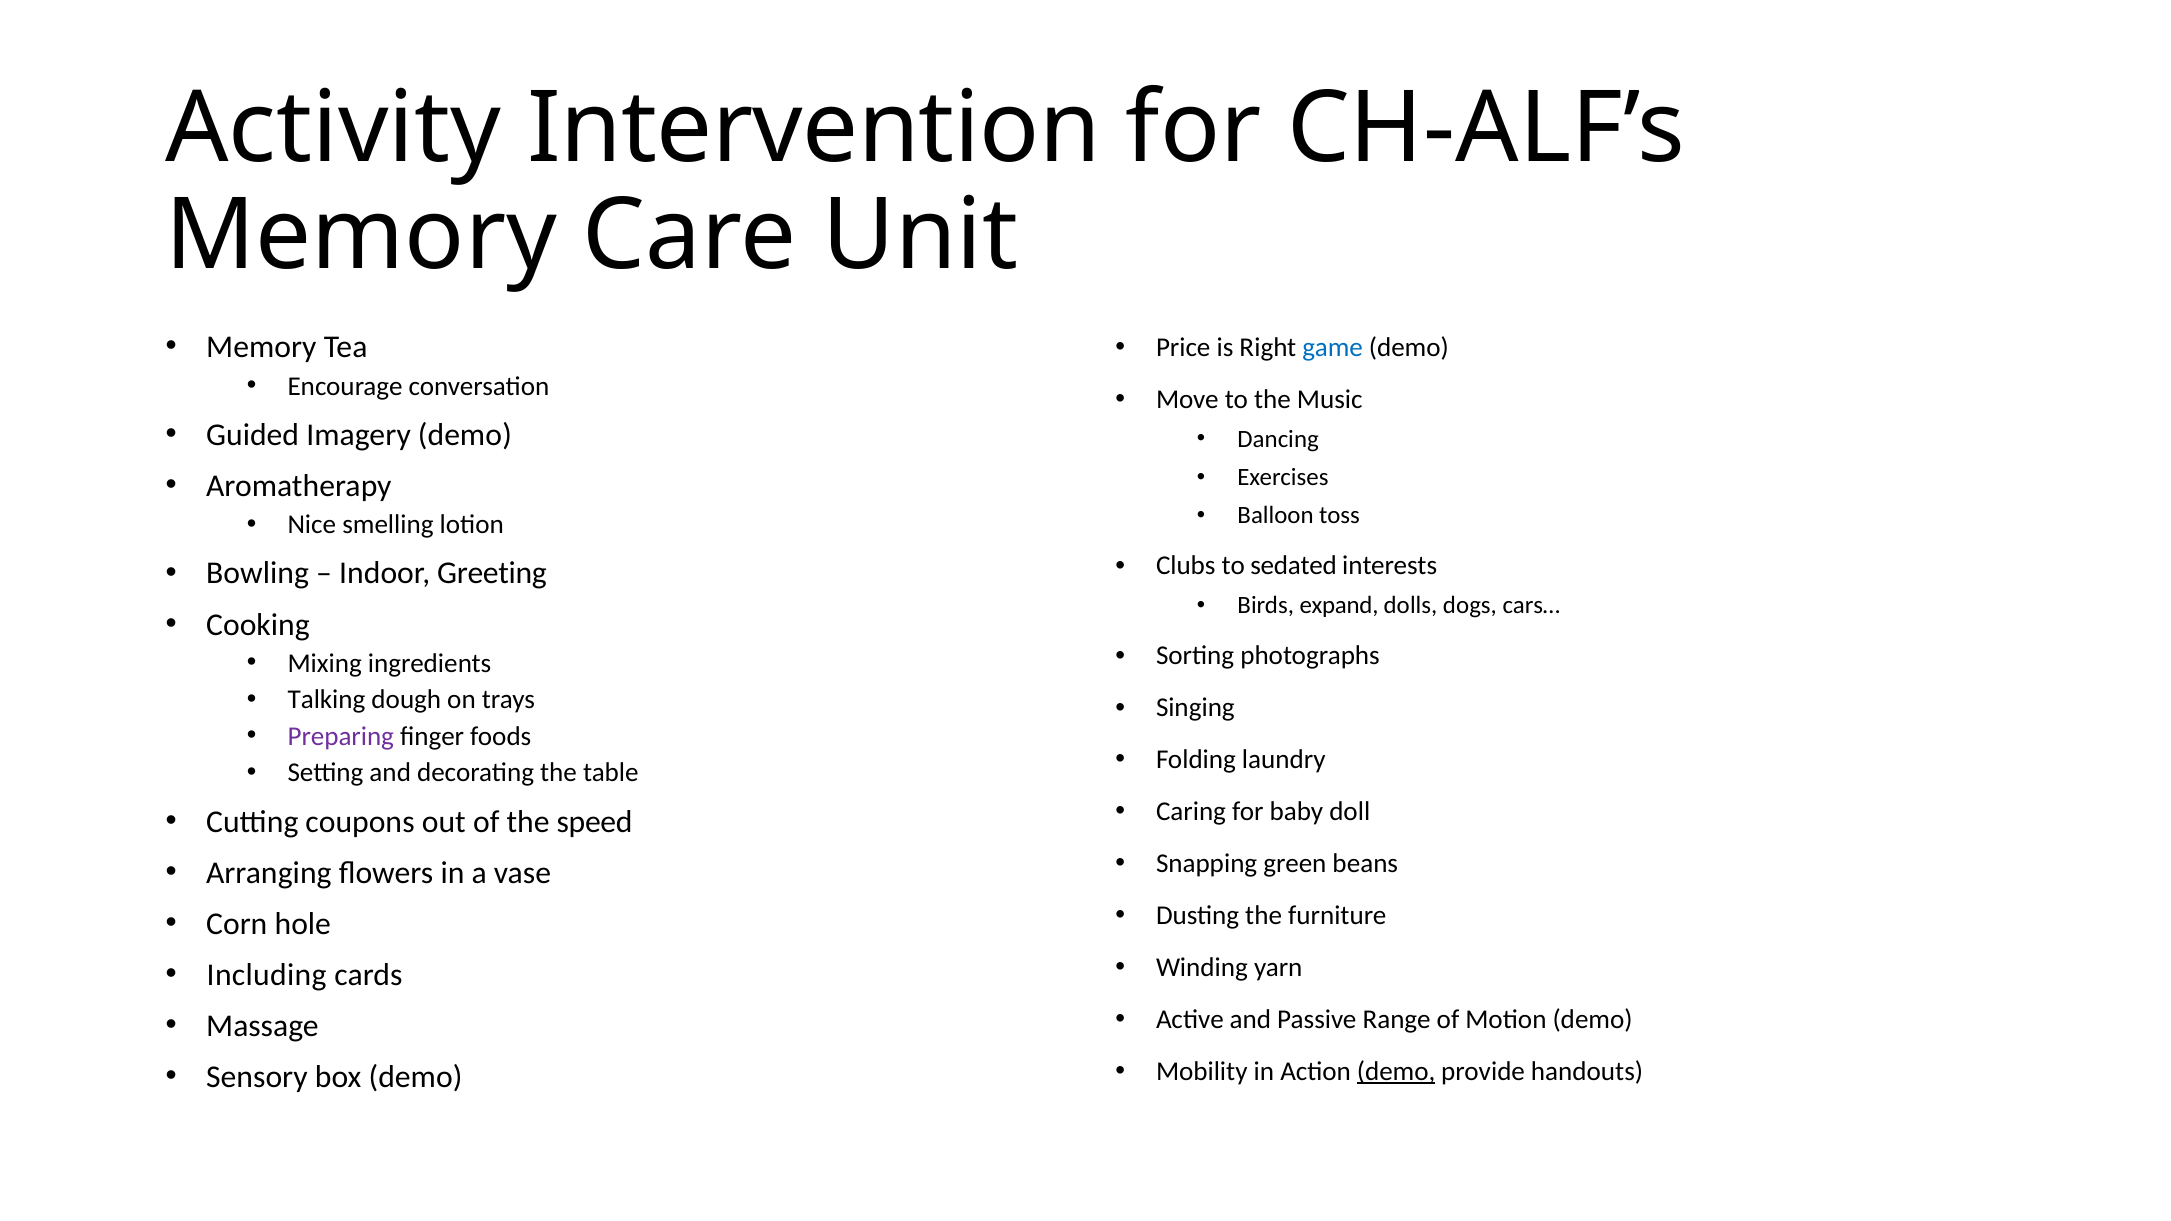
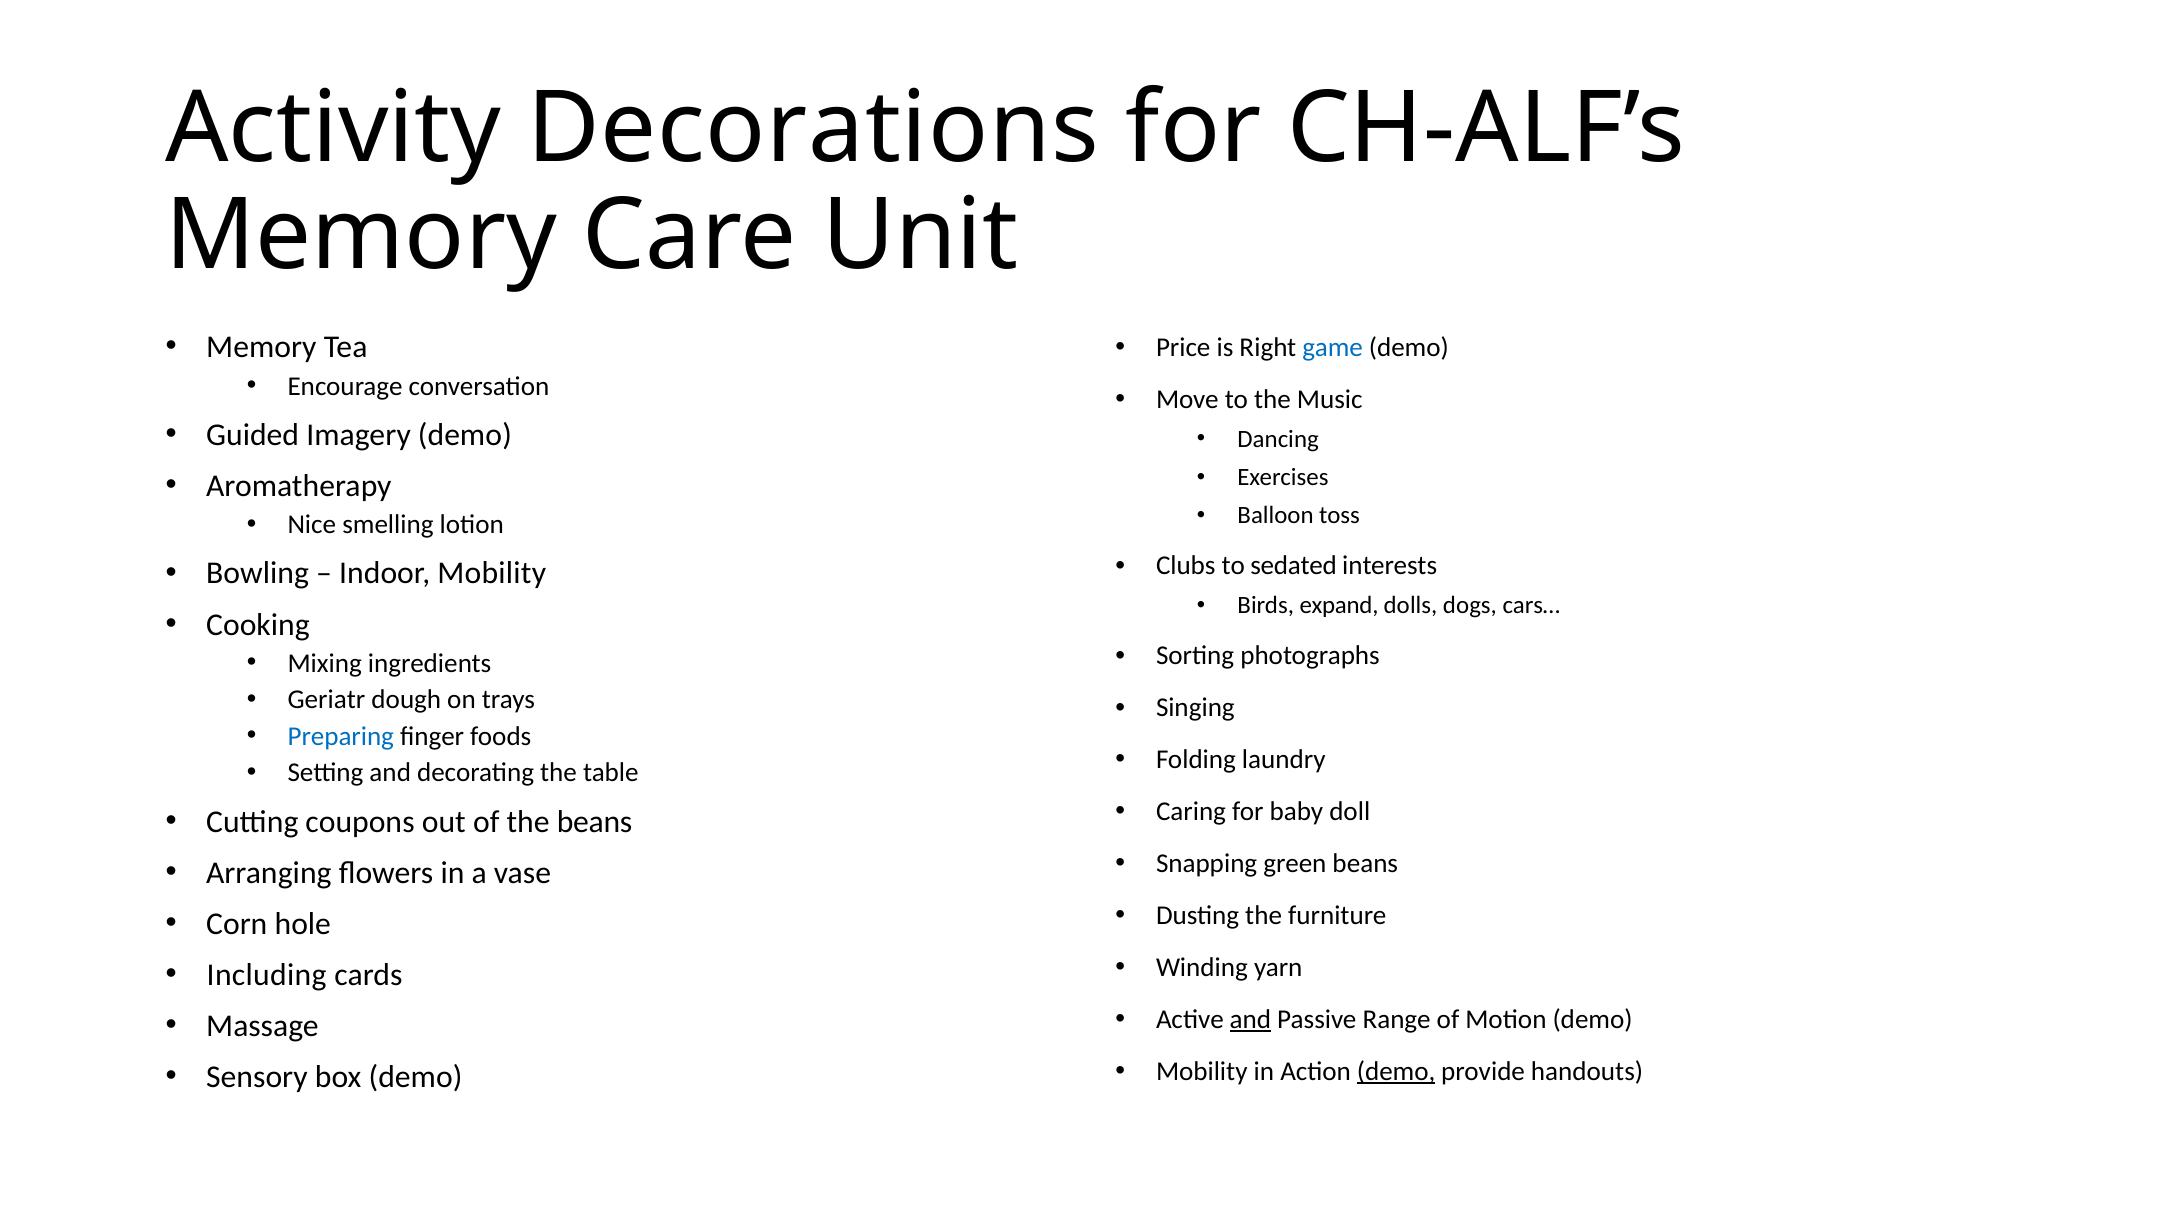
Intervention: Intervention -> Decorations
Indoor Greeting: Greeting -> Mobility
Talking: Talking -> Geriatr
Preparing colour: purple -> blue
the speed: speed -> beans
and at (1250, 1020) underline: none -> present
